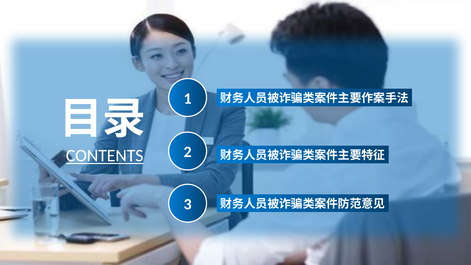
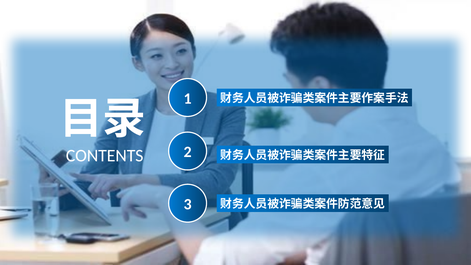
CONTENTS underline: present -> none
